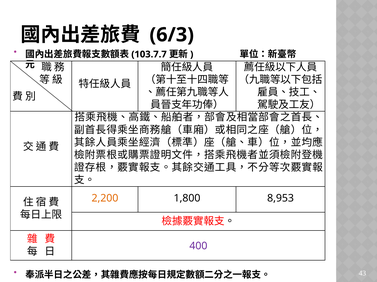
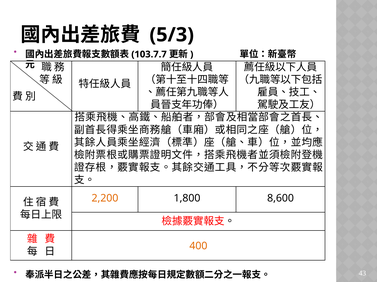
6/3: 6/3 -> 5/3
8,953: 8,953 -> 8,600
400 colour: purple -> orange
